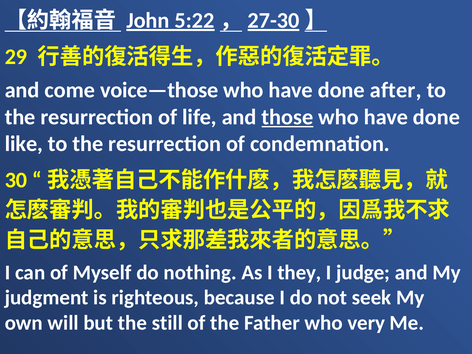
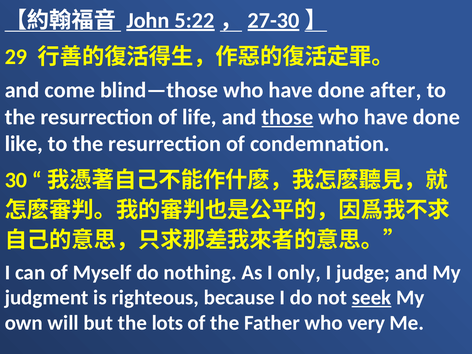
voice—those: voice—those -> blind—those
they: they -> only
seek underline: none -> present
still: still -> lots
